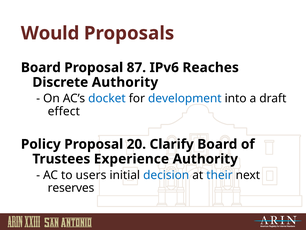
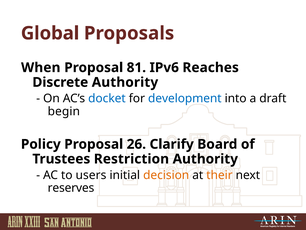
Would: Would -> Global
Board at (41, 67): Board -> When
87: 87 -> 81
effect: effect -> begin
20: 20 -> 26
Experience: Experience -> Restriction
decision colour: blue -> orange
their colour: blue -> orange
